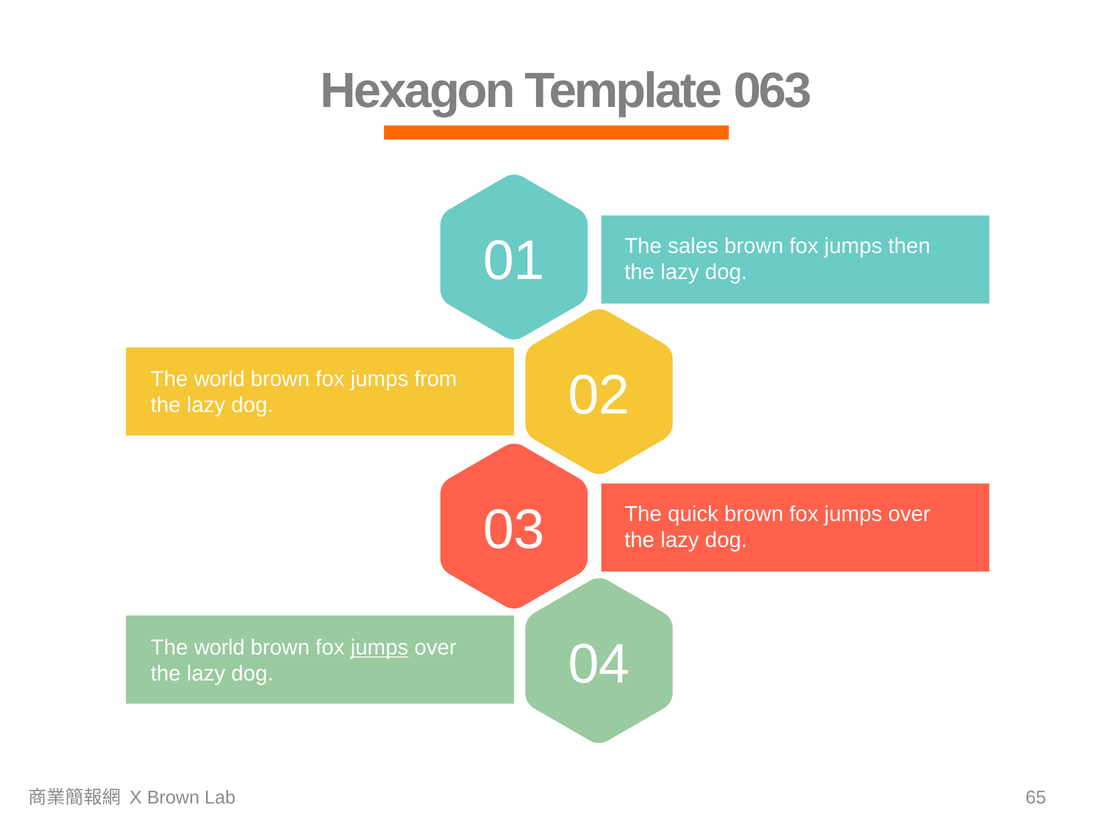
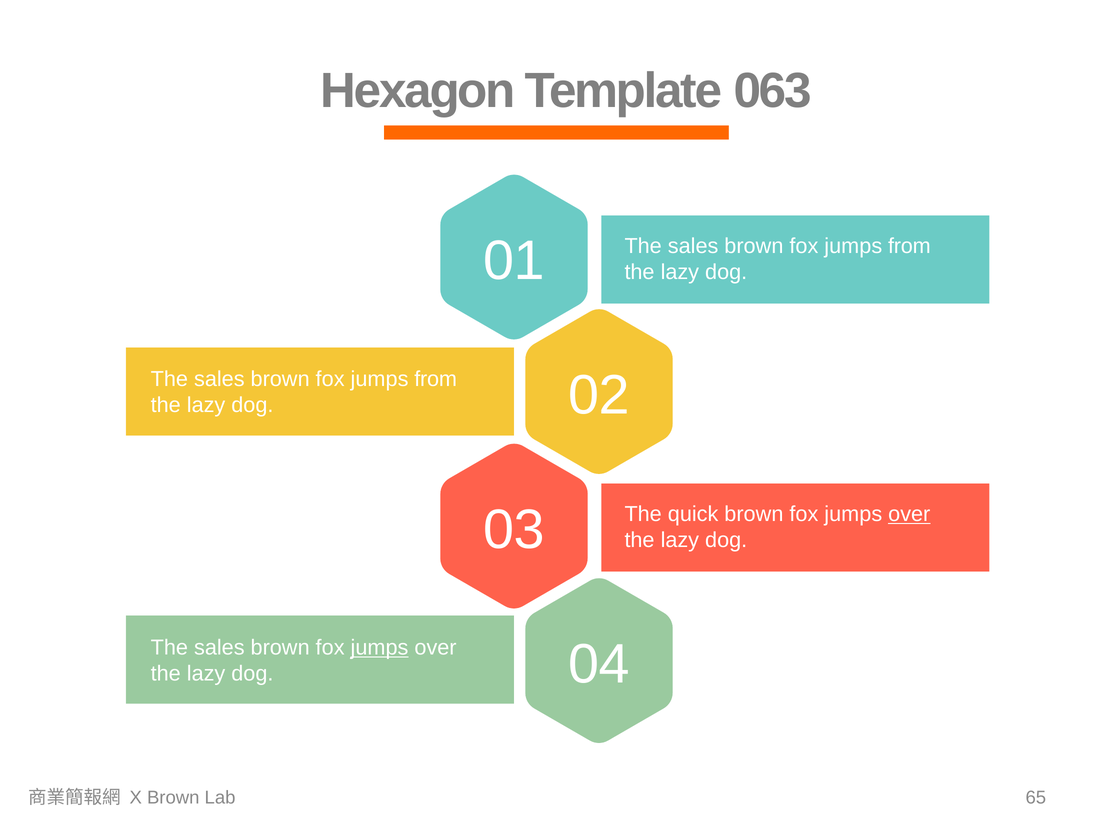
then at (909, 246): then -> from
world at (219, 379): world -> sales
over at (909, 514) underline: none -> present
world at (219, 648): world -> sales
